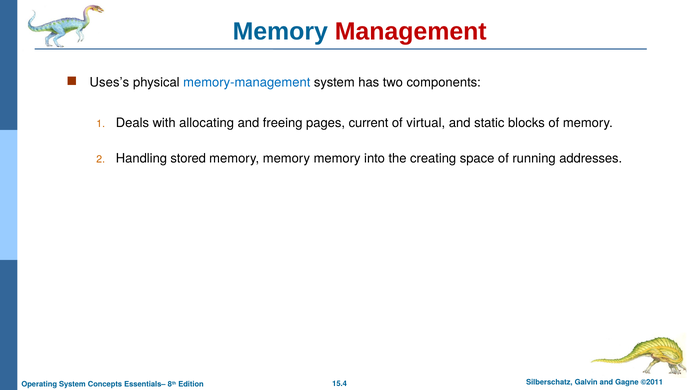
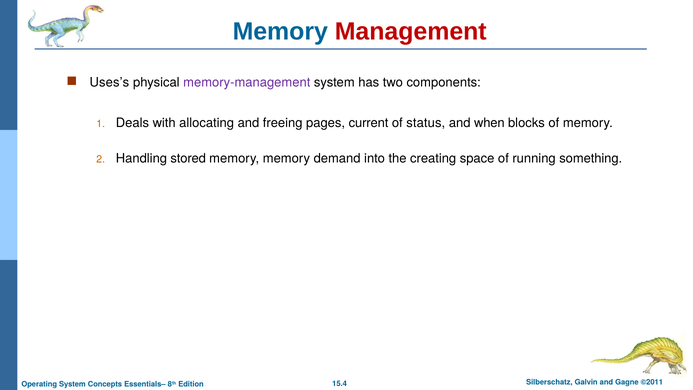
memory-management colour: blue -> purple
virtual: virtual -> status
static: static -> when
memory memory memory: memory -> demand
addresses: addresses -> something
